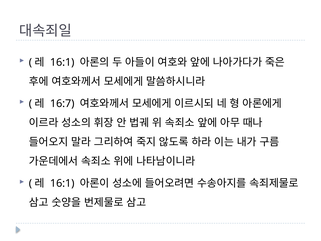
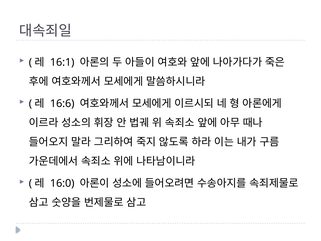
16:7: 16:7 -> 16:6
16:1 at (62, 183): 16:1 -> 16:0
